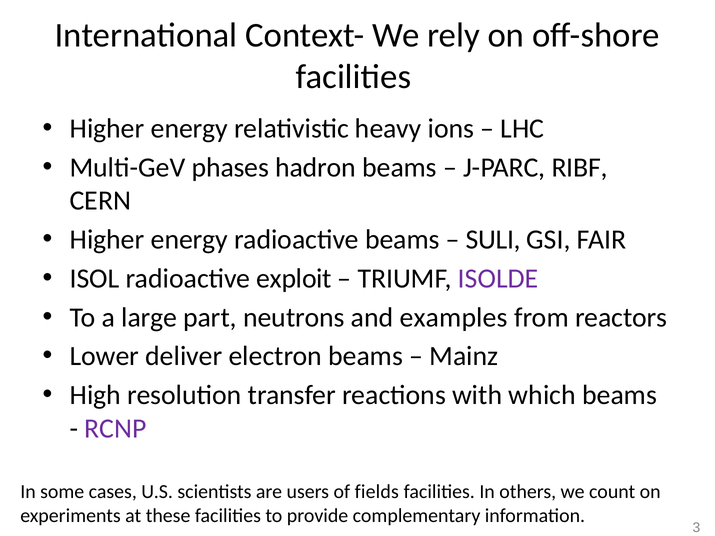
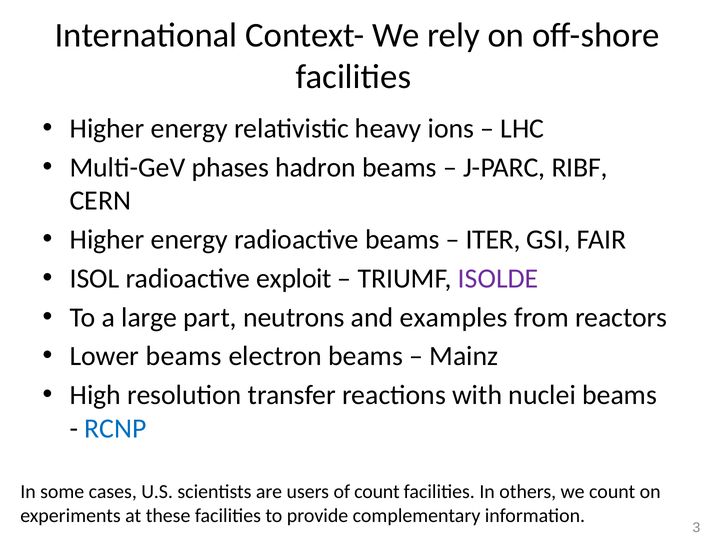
SULI: SULI -> ITER
Lower deliver: deliver -> beams
which: which -> nuclei
RCNP colour: purple -> blue
of fields: fields -> count
